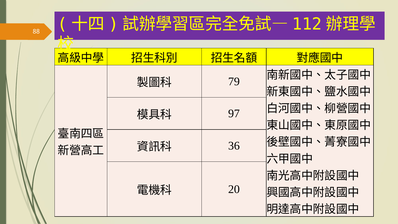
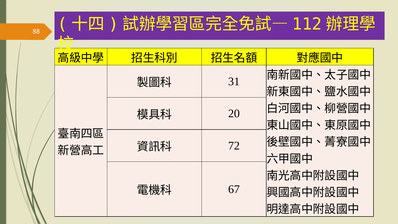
79: 79 -> 31
97: 97 -> 20
36: 36 -> 72
20: 20 -> 67
